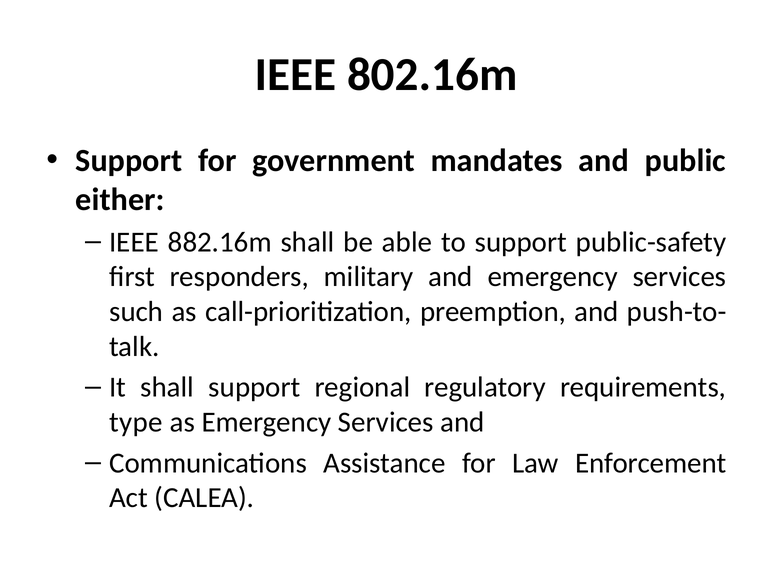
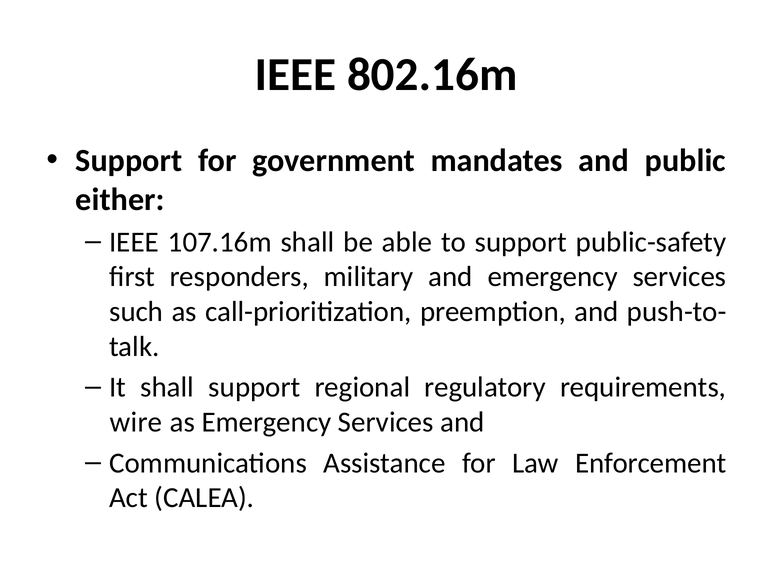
882.16m: 882.16m -> 107.16m
type: type -> wire
